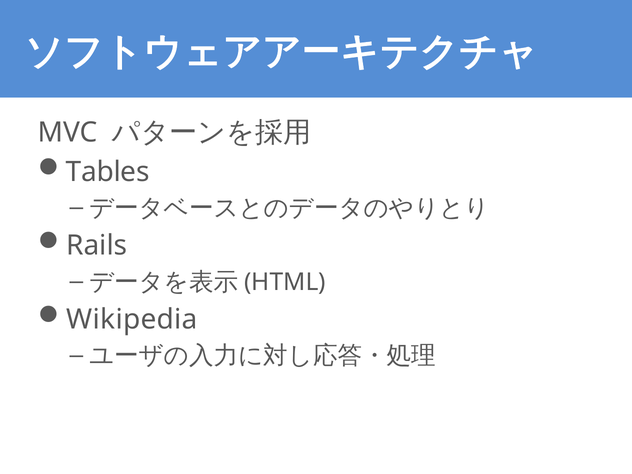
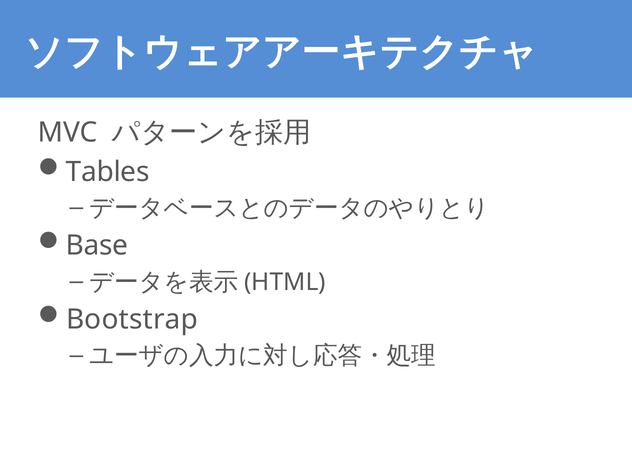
Rails: Rails -> Base
Wikipedia: Wikipedia -> Bootstrap
